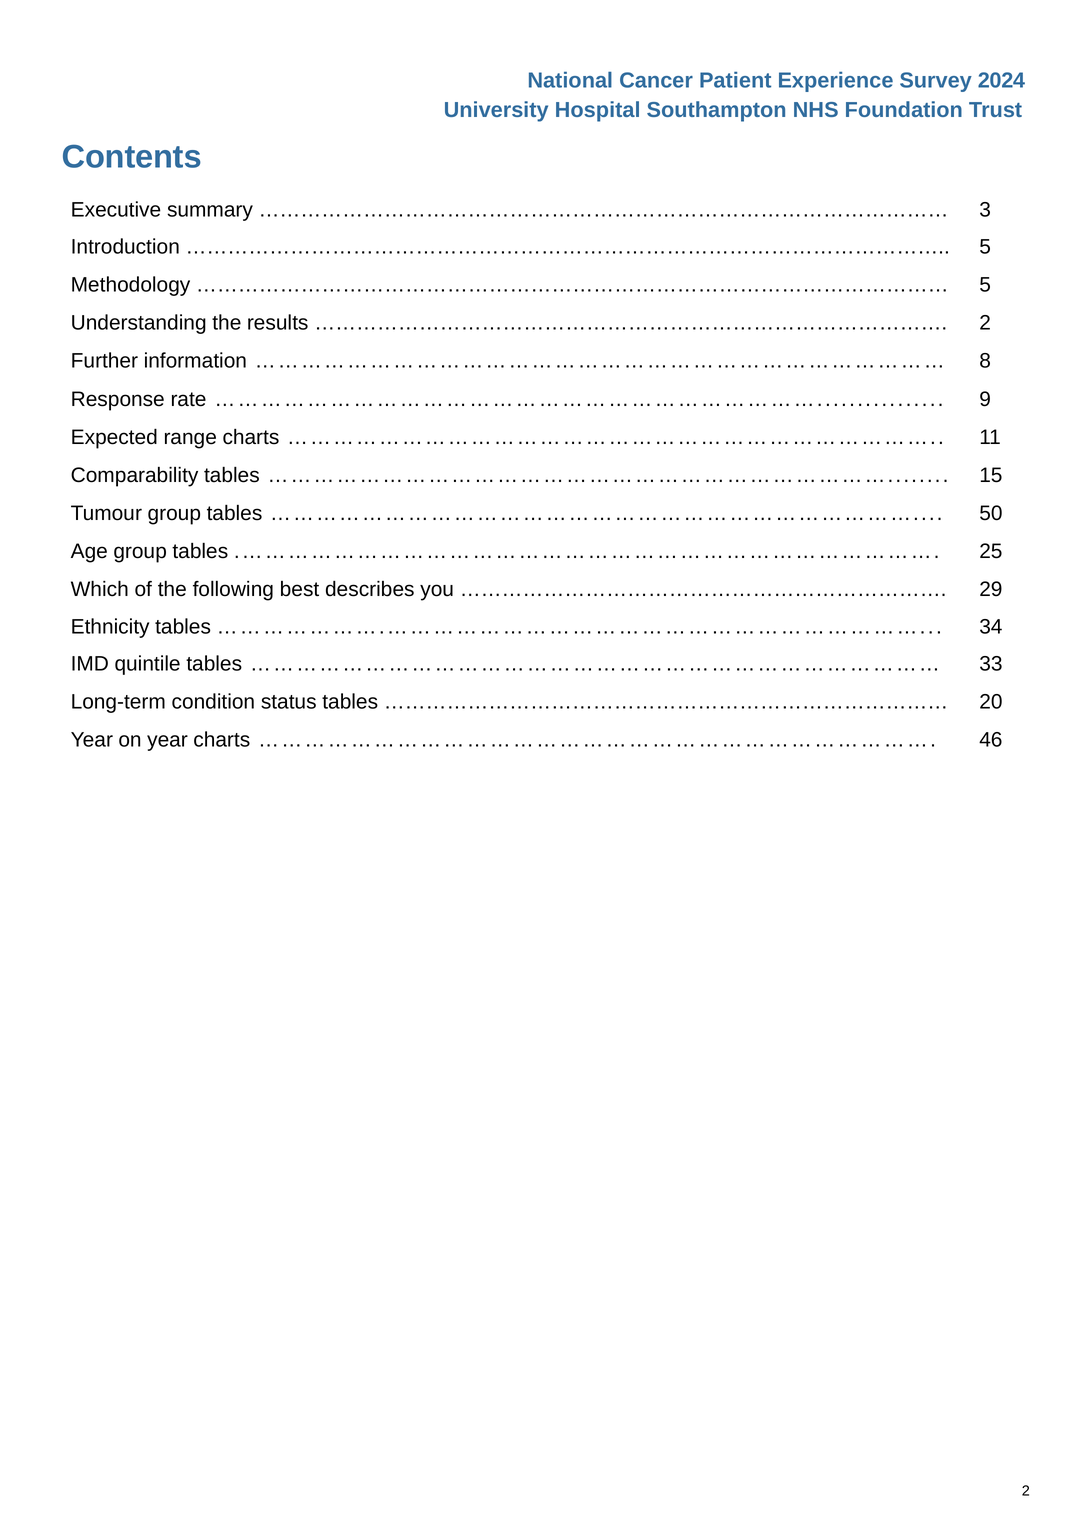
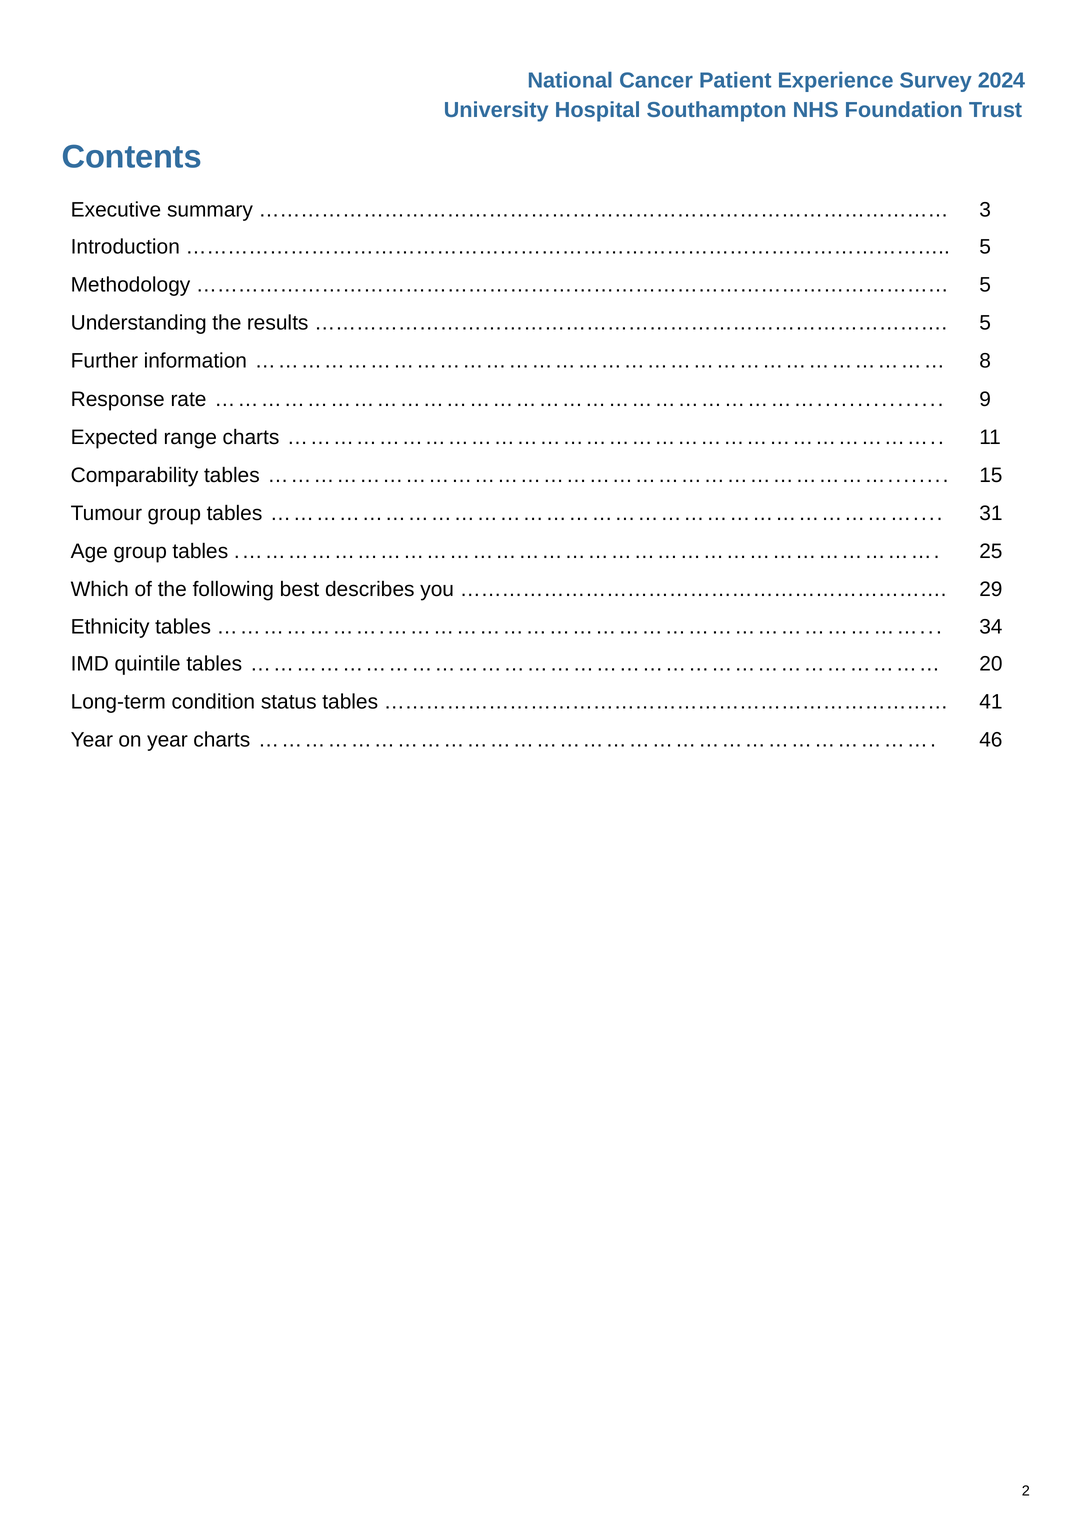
2 at (985, 323): 2 -> 5
50: 50 -> 31
33: 33 -> 20
20: 20 -> 41
